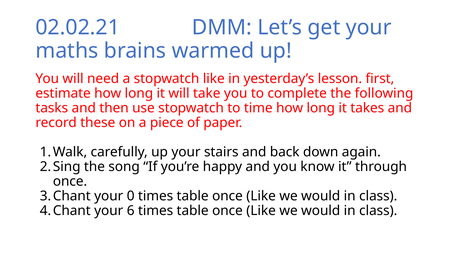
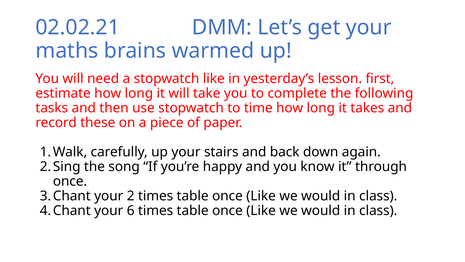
0: 0 -> 2
